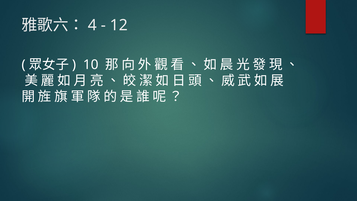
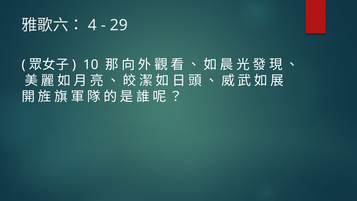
12: 12 -> 29
